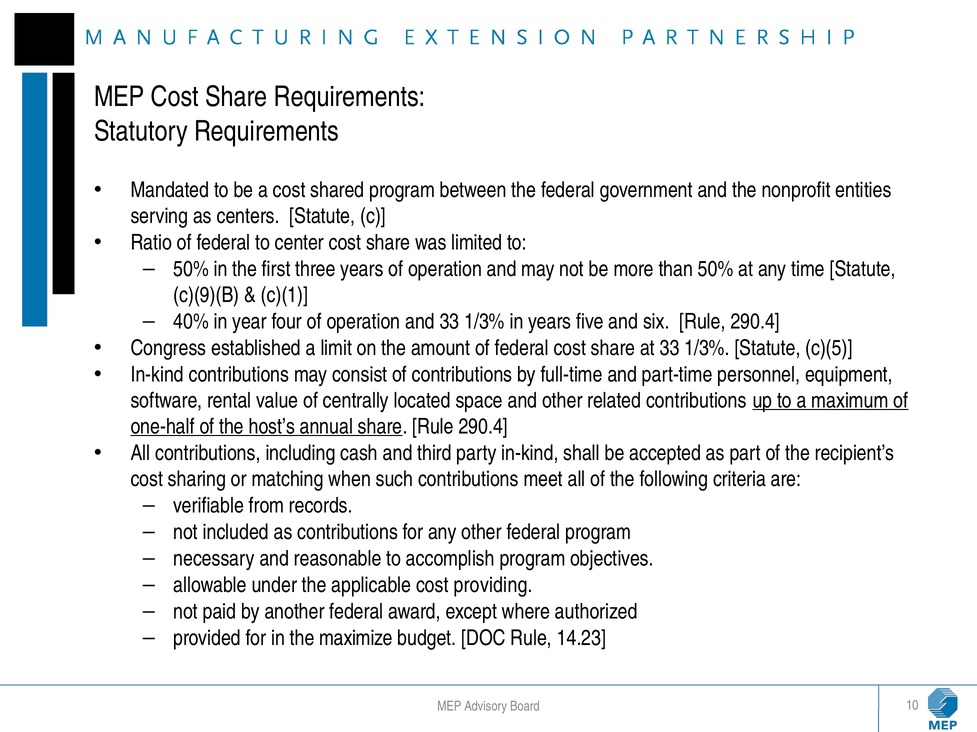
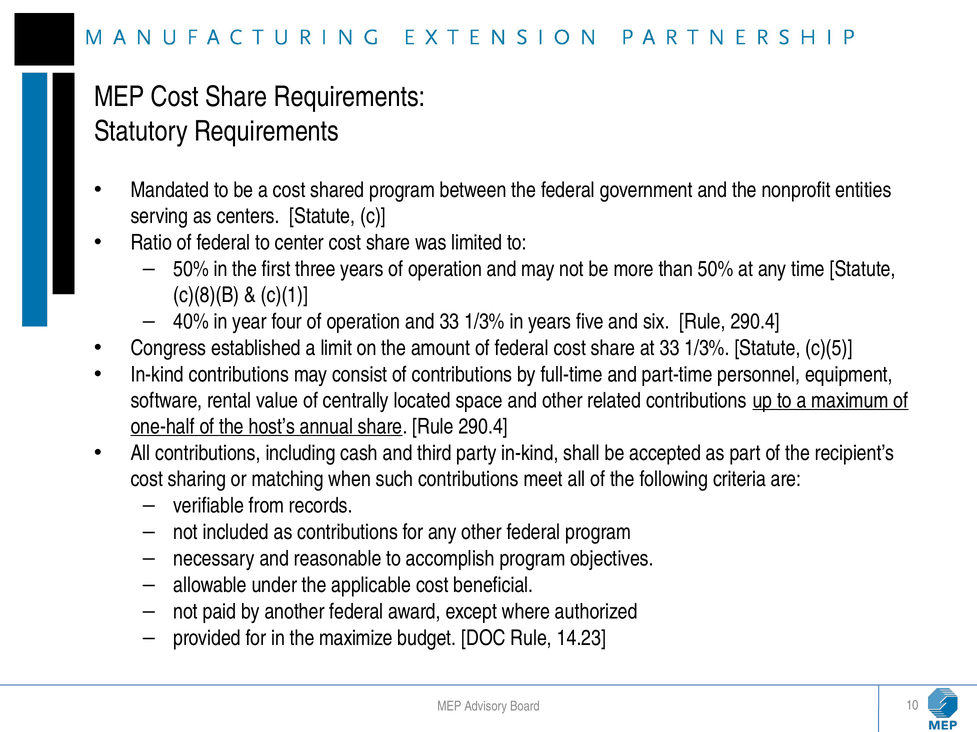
c)(9)(B: c)(9)(B -> c)(8)(B
providing: providing -> beneficial
